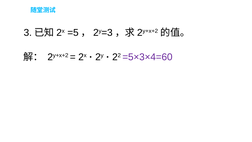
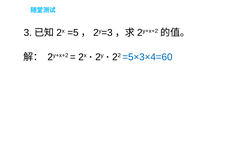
=5×3×4=60 colour: purple -> blue
